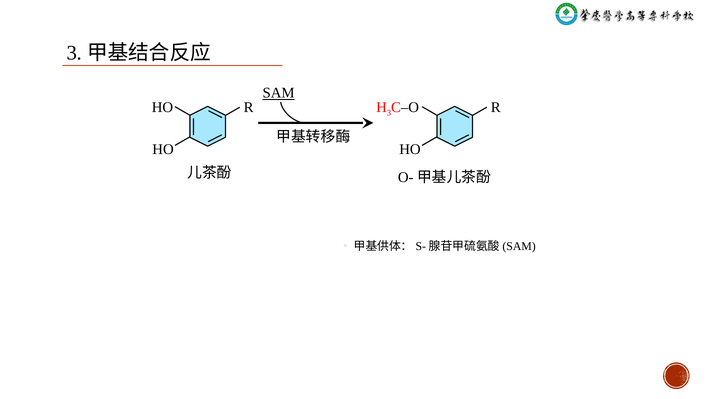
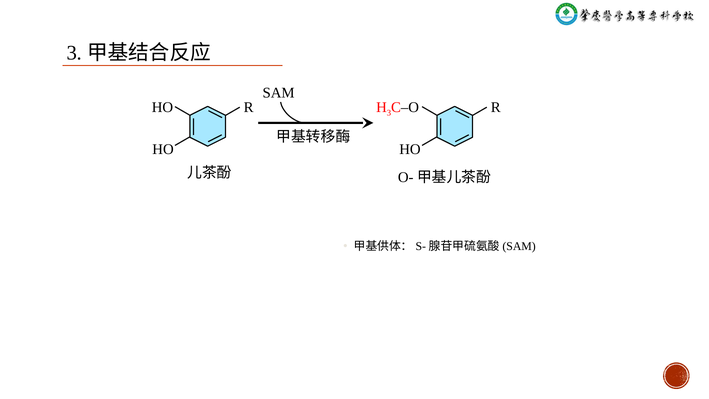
SAM underline: present -> none
